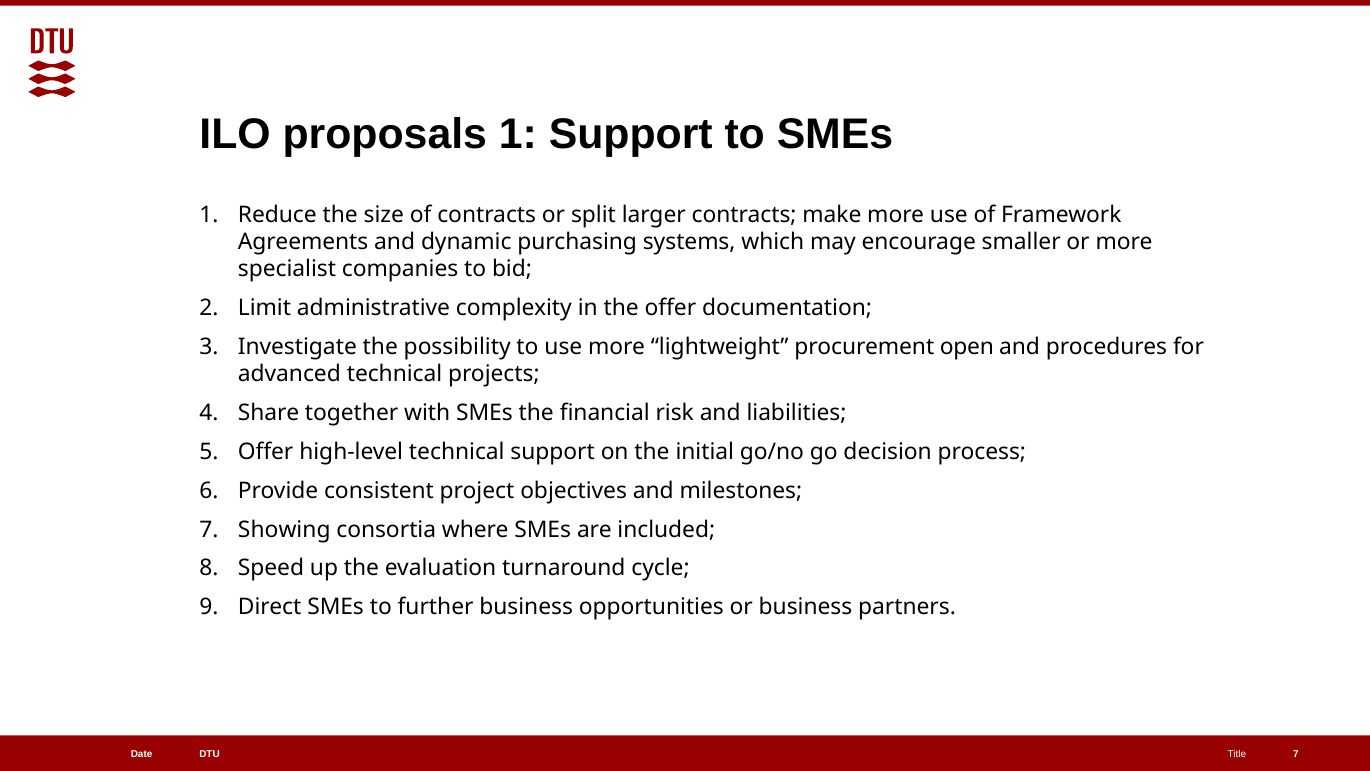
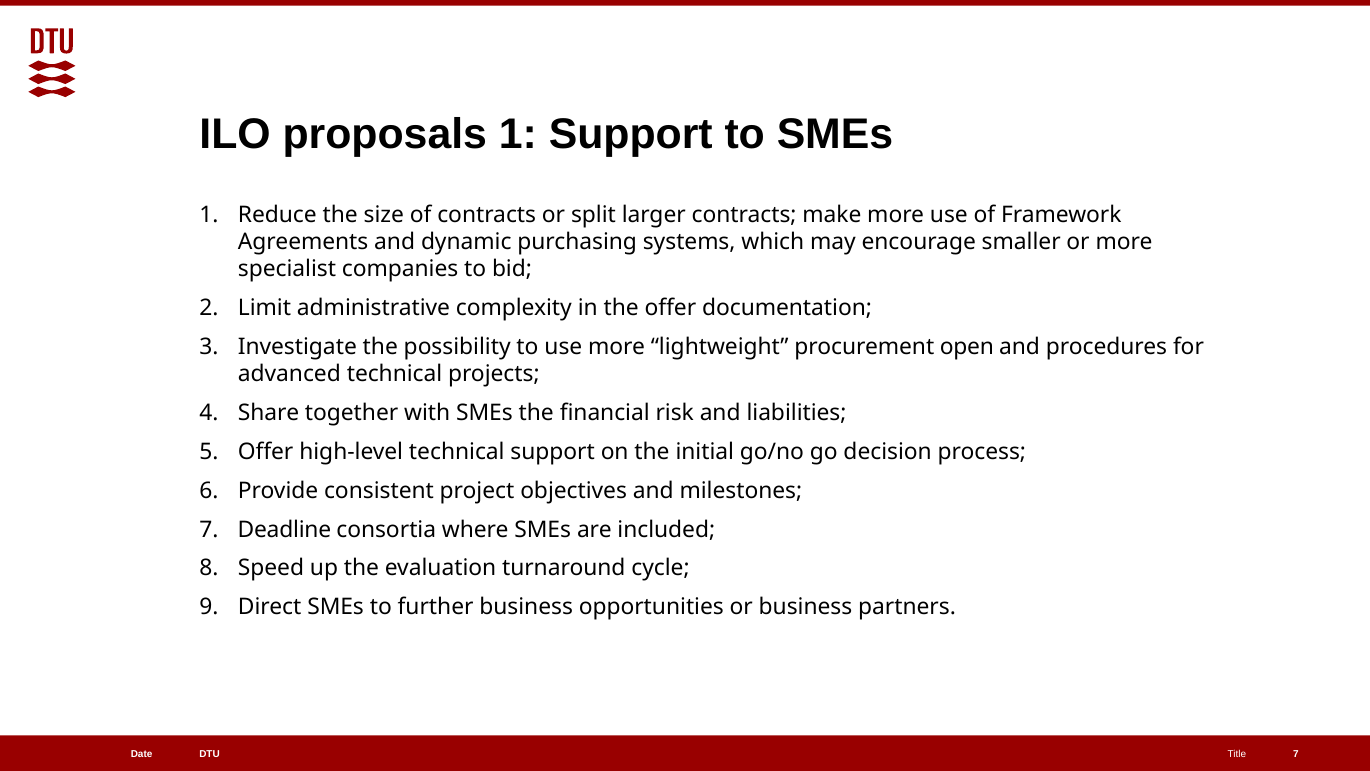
Showing: Showing -> Deadline
